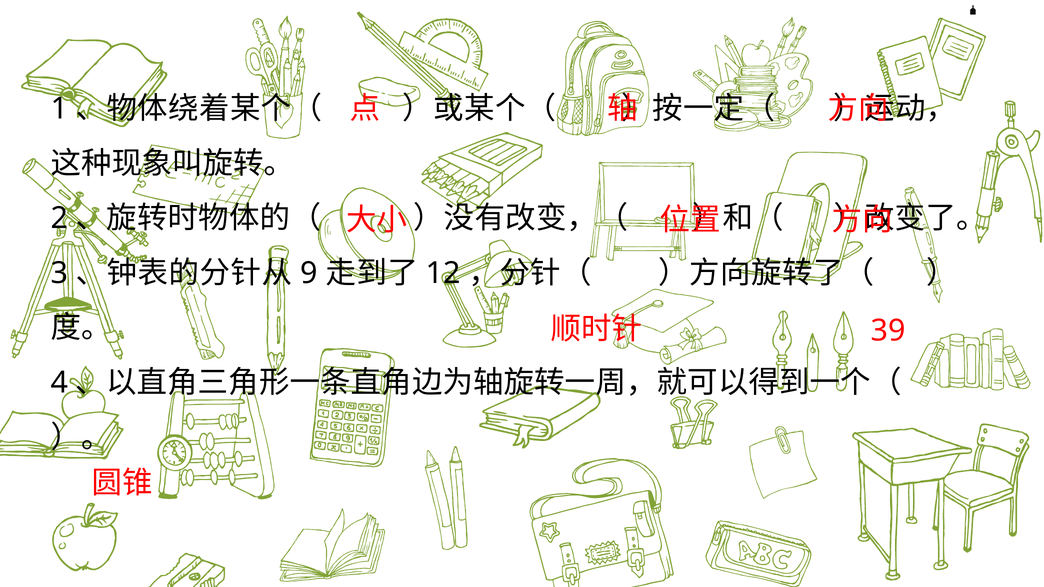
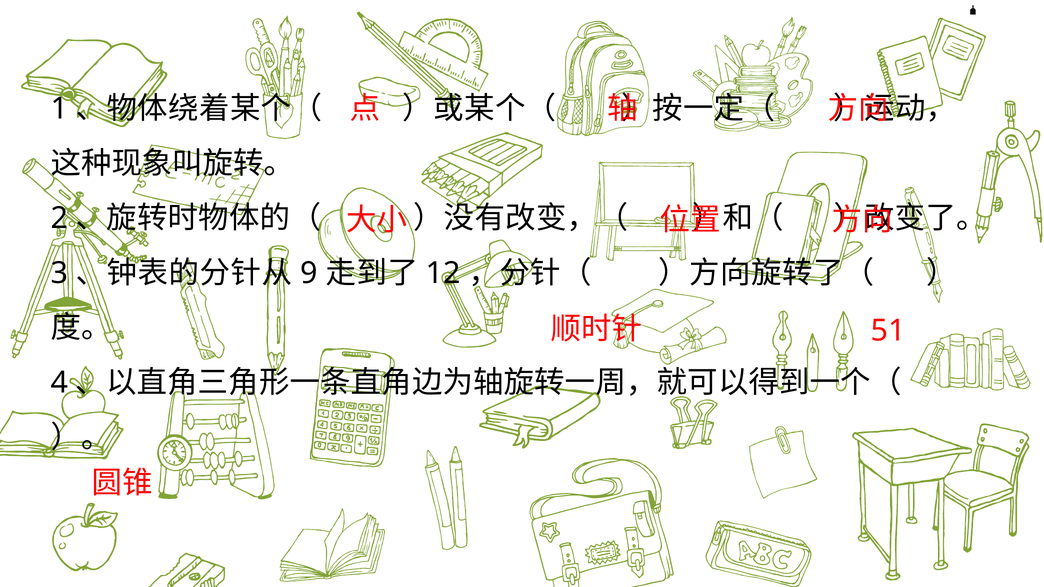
39: 39 -> 51
